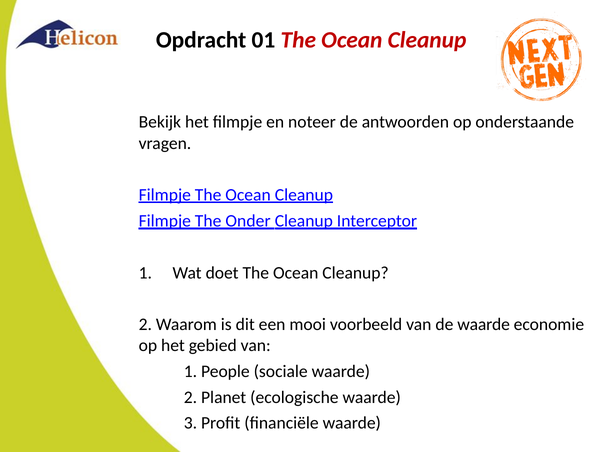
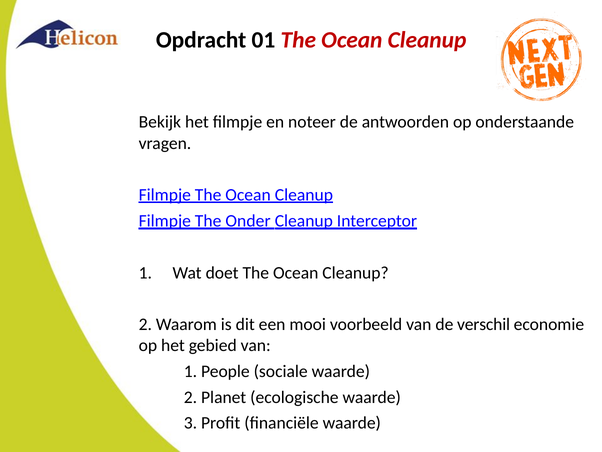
de waarde: waarde -> verschil
